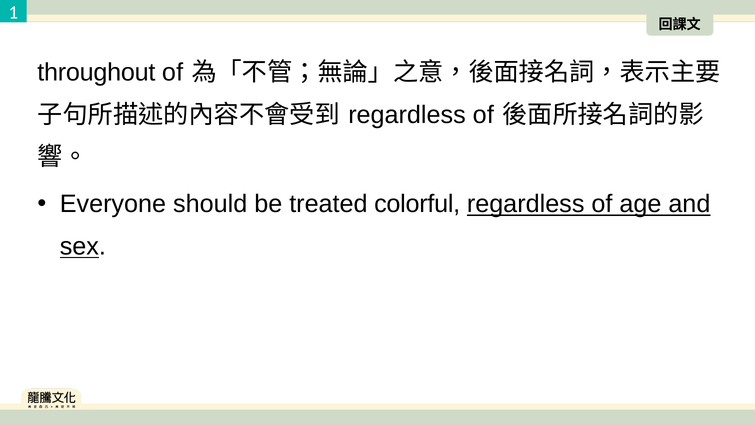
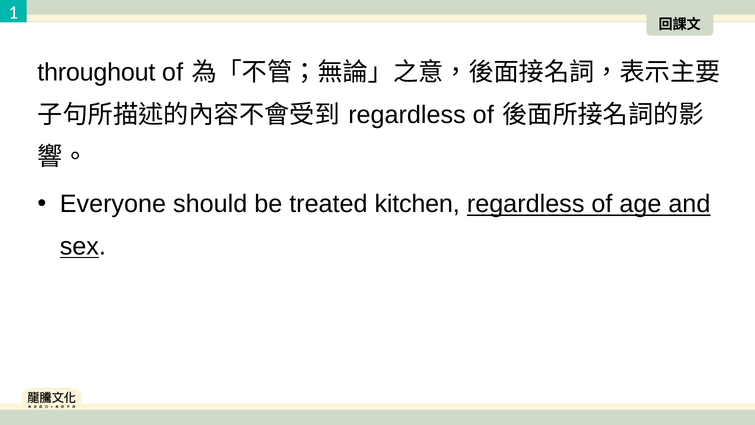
colorful: colorful -> kitchen
